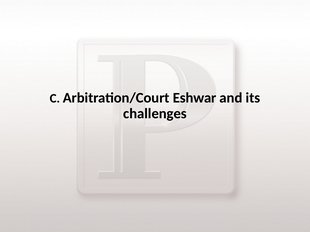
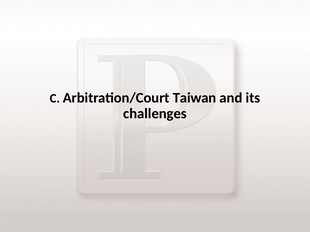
Eshwar: Eshwar -> Taiwan
